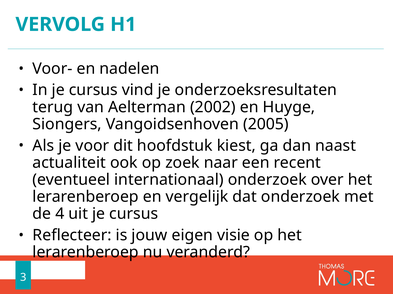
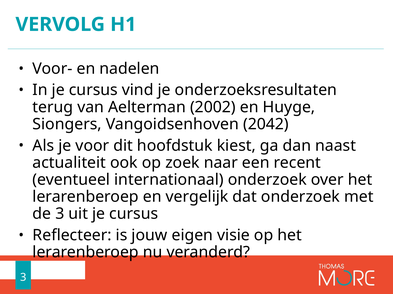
2005: 2005 -> 2042
de 4: 4 -> 3
